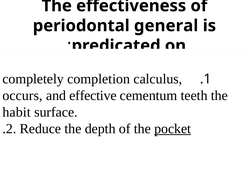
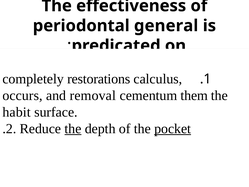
completion: completion -> restorations
effective: effective -> removal
teeth: teeth -> them
the at (73, 129) underline: none -> present
